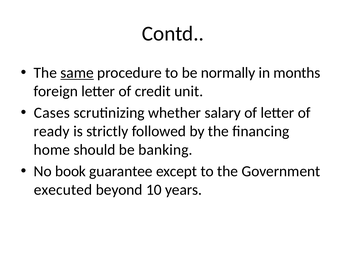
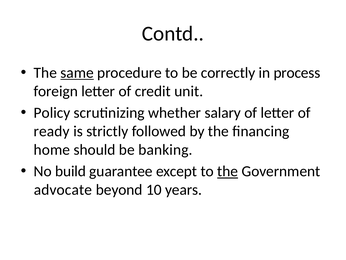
normally: normally -> correctly
months: months -> process
Cases: Cases -> Policy
book: book -> build
the at (228, 171) underline: none -> present
executed: executed -> advocate
